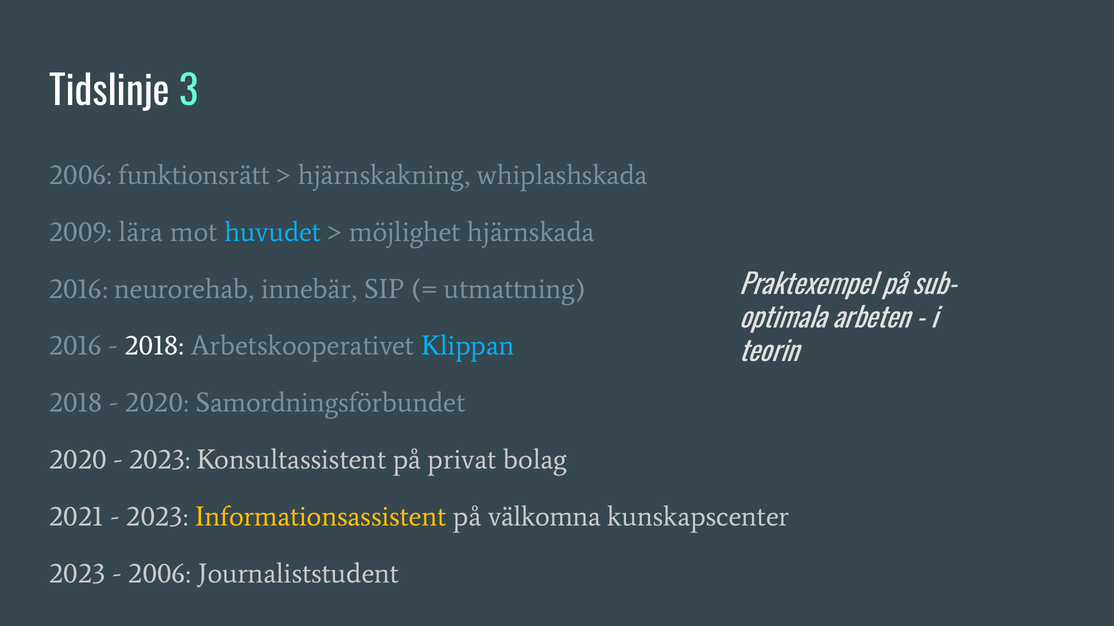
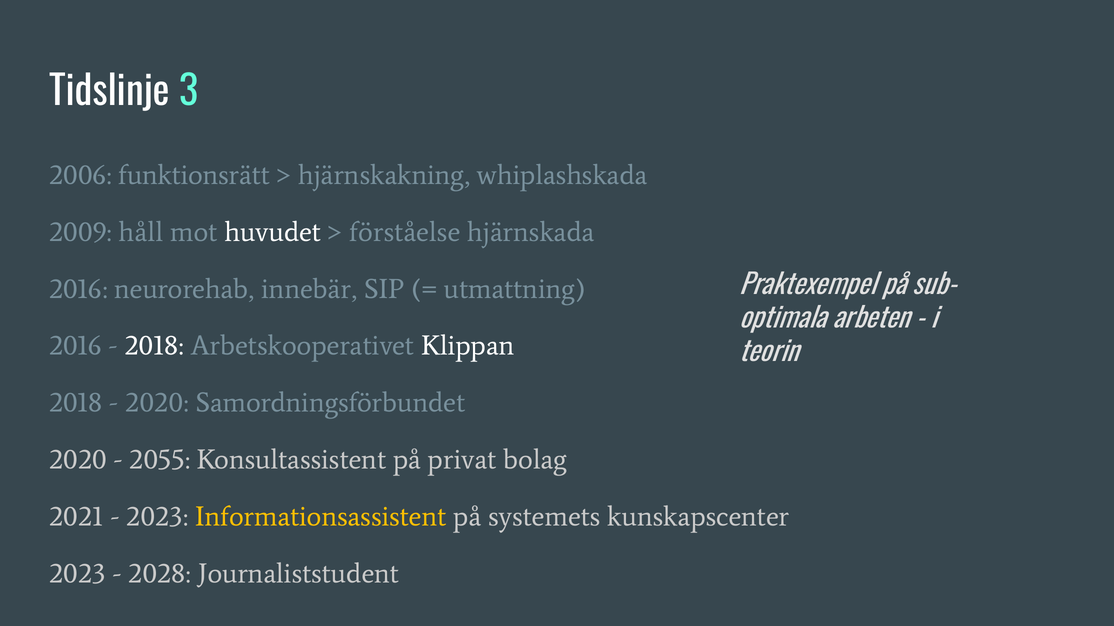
lära: lära -> håll
huvudet colour: light blue -> white
möjlighet: möjlighet -> förståelse
Klippan colour: light blue -> white
2023 at (160, 460): 2023 -> 2055
välkomna: välkomna -> systemets
2006 at (160, 574): 2006 -> 2028
